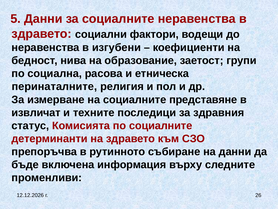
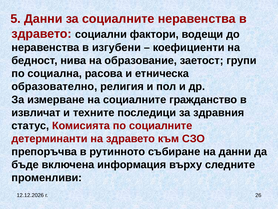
перинаталните: перинаталните -> образователно
представяне: представяне -> гражданство
